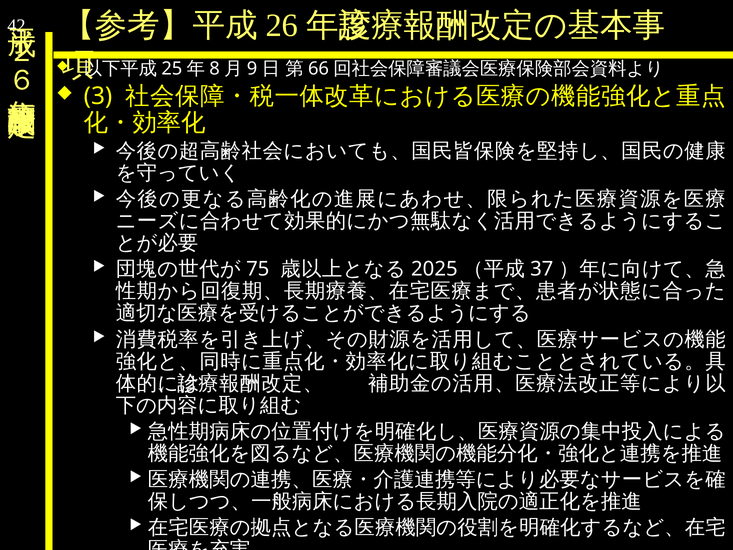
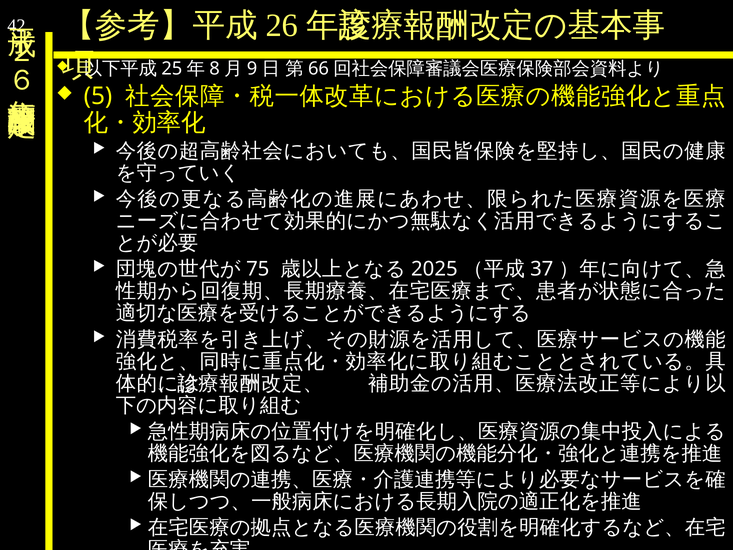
3: 3 -> 5
